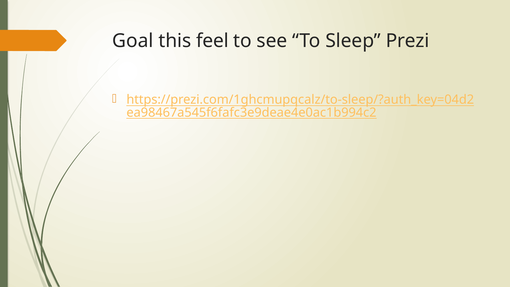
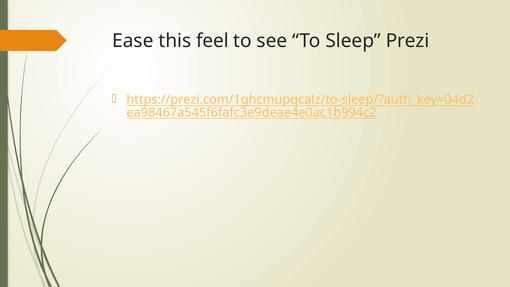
Goal: Goal -> Ease
